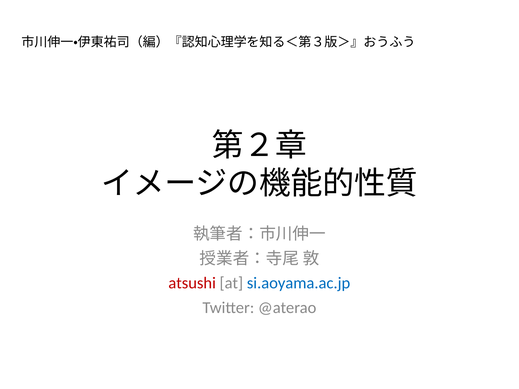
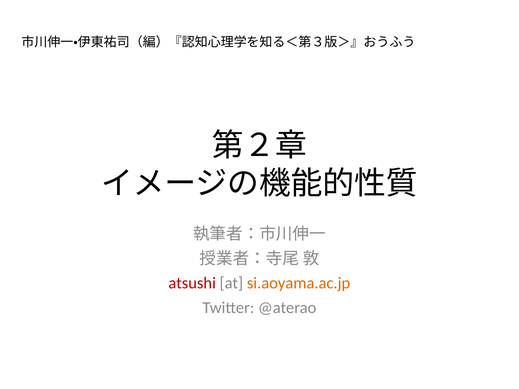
si.aoyama.ac.jp colour: blue -> orange
